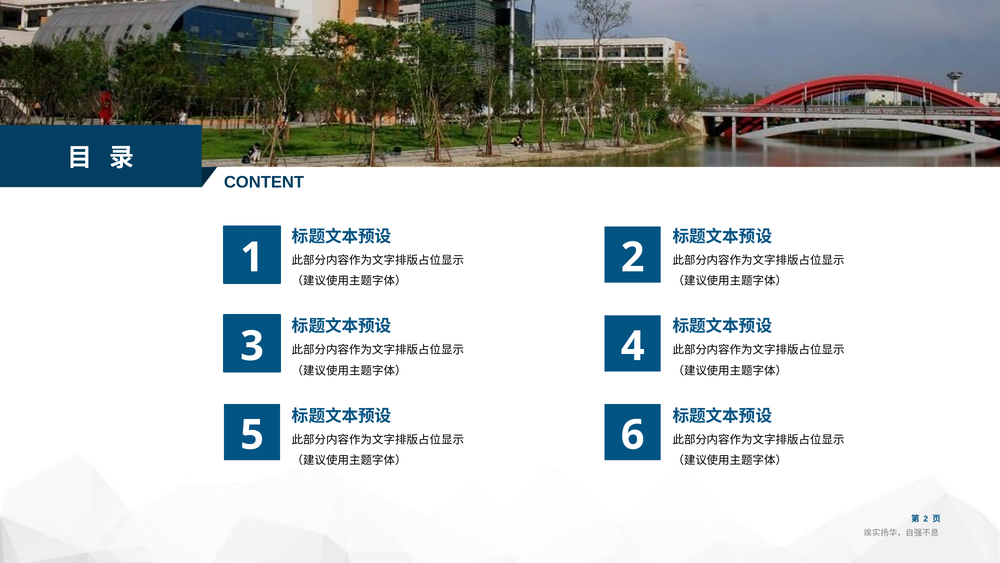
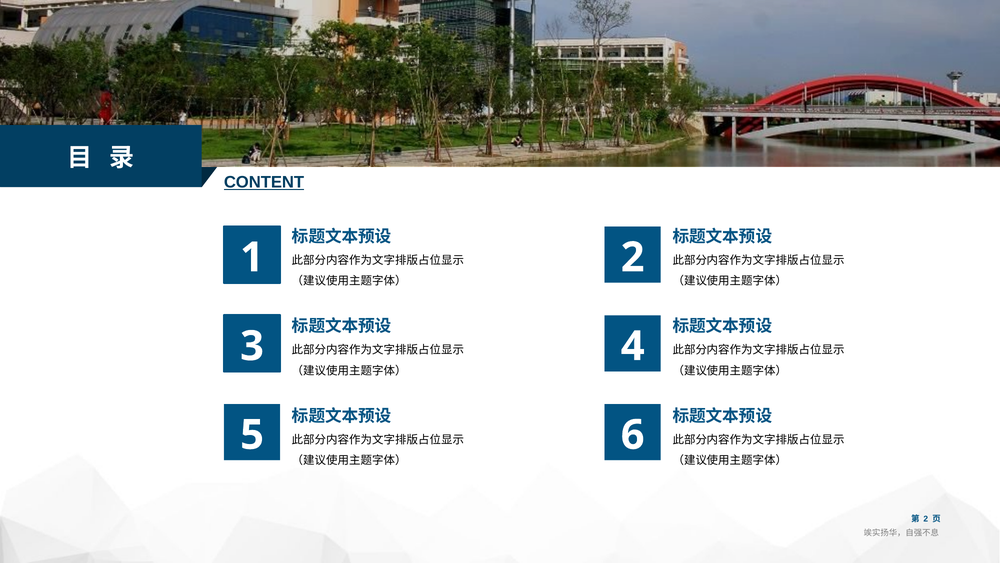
CONTENT underline: none -> present
